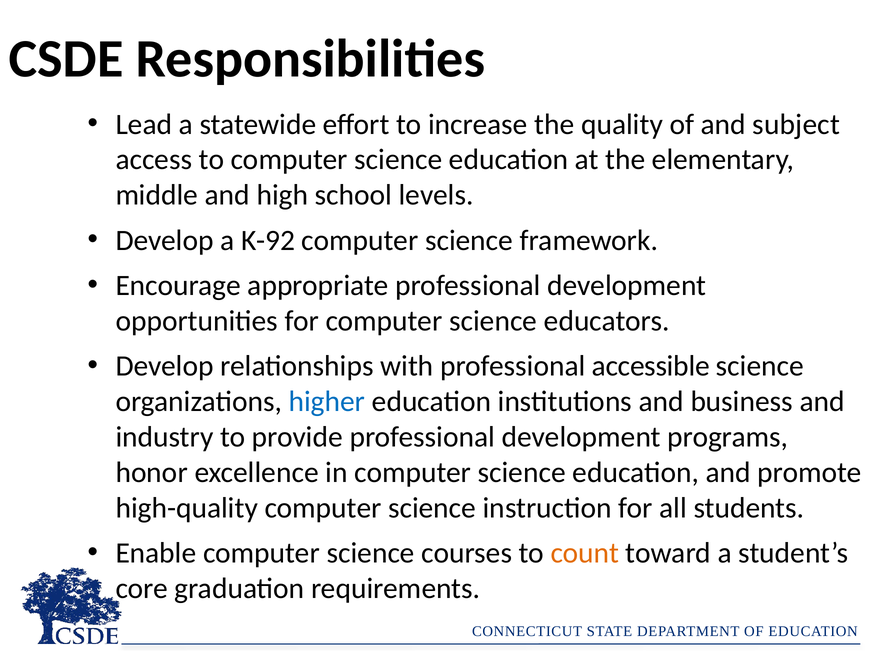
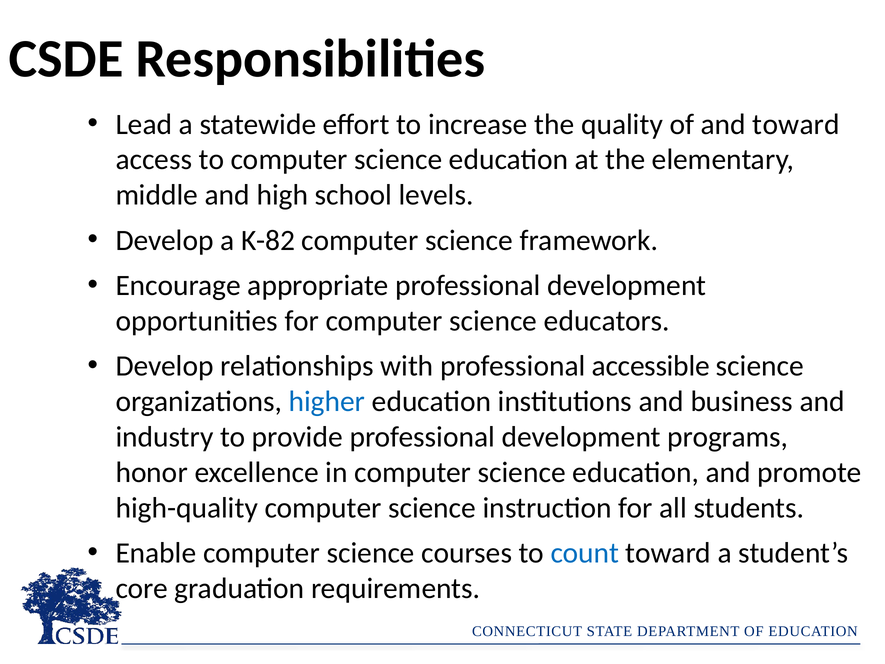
and subject: subject -> toward
K-92: K-92 -> K-82
count colour: orange -> blue
